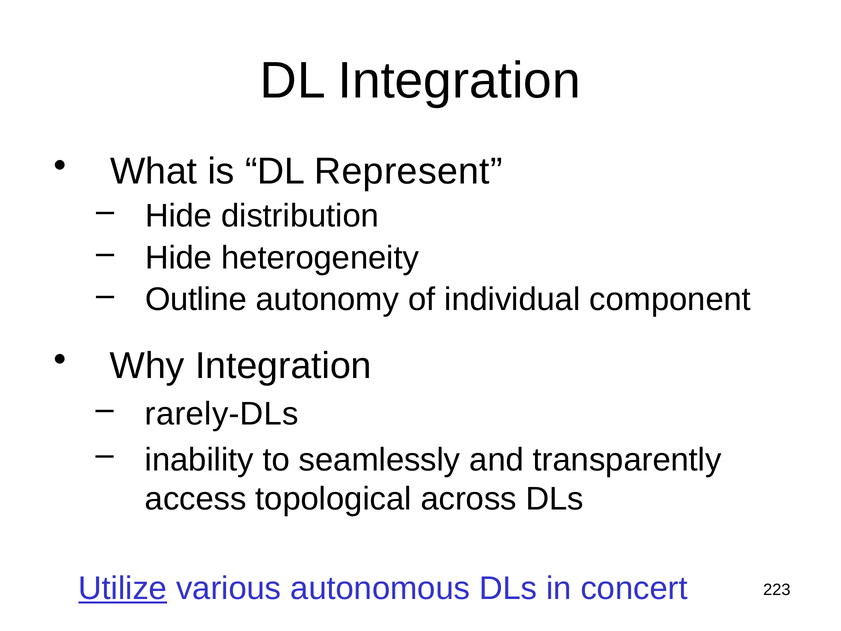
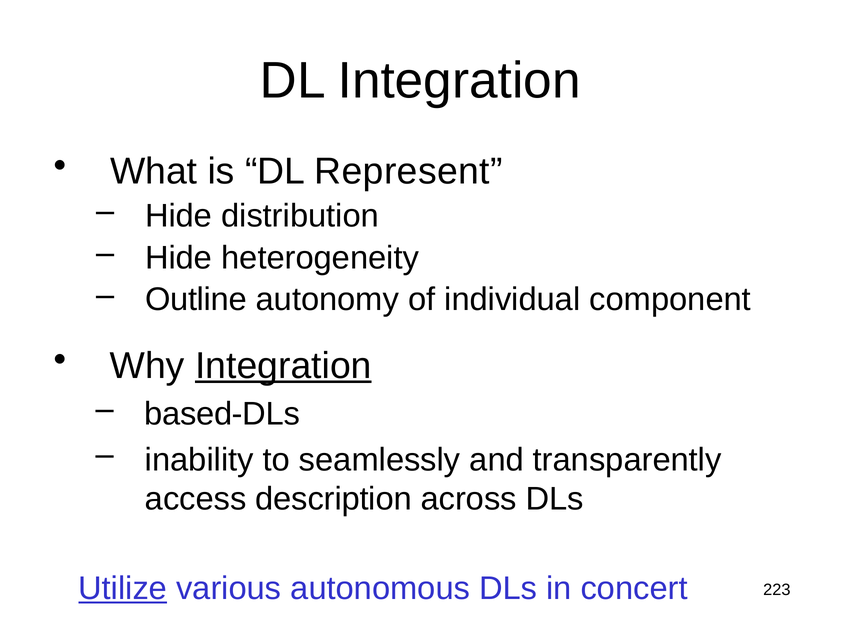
Integration at (283, 366) underline: none -> present
rarely-DLs: rarely-DLs -> based-DLs
topological: topological -> description
